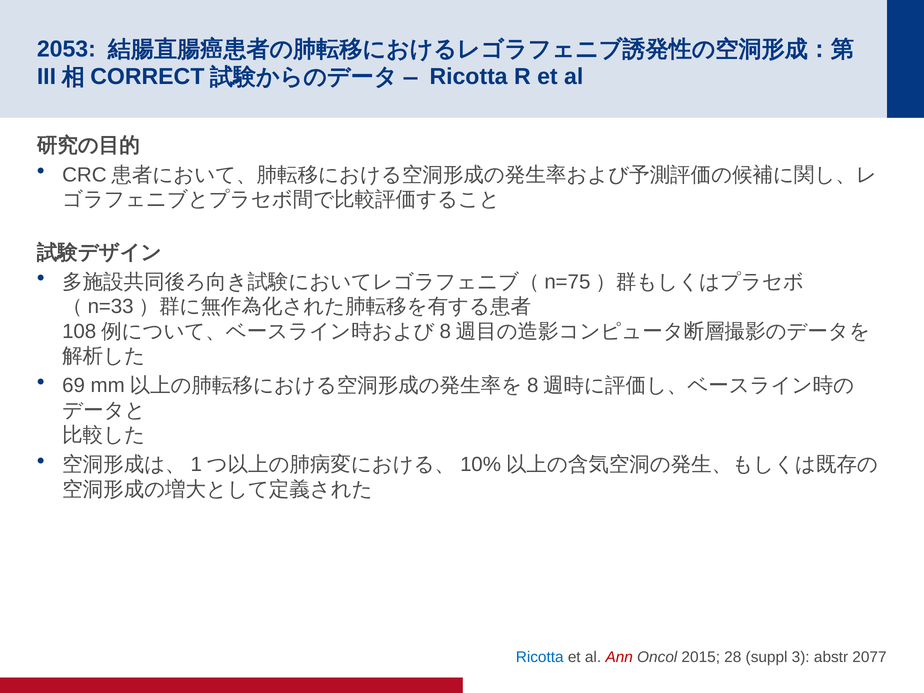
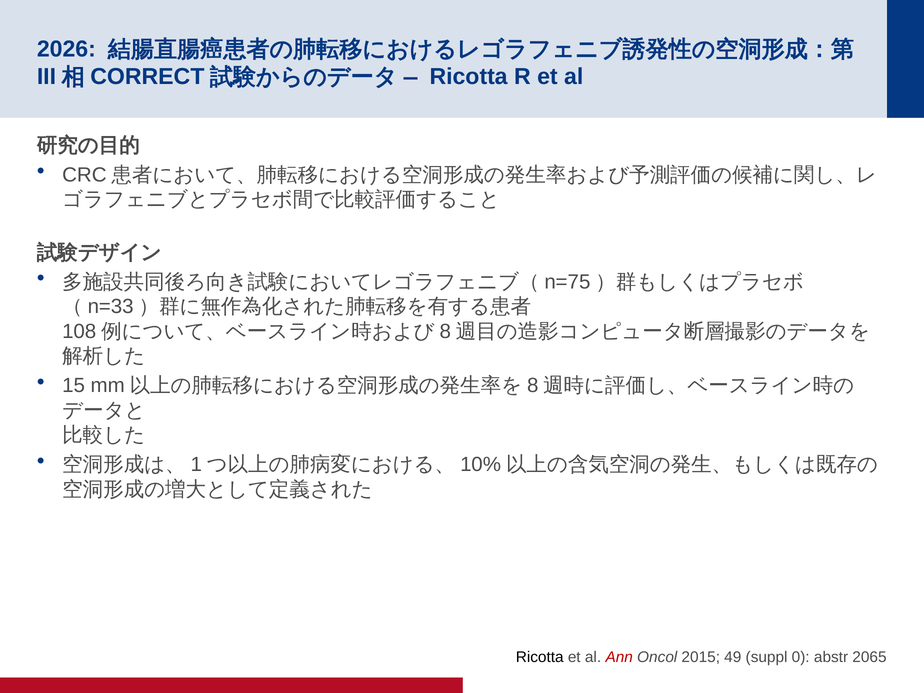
2053: 2053 -> 2026
69: 69 -> 15
Ricotta at (540, 657) colour: blue -> black
28: 28 -> 49
3: 3 -> 0
2077: 2077 -> 2065
